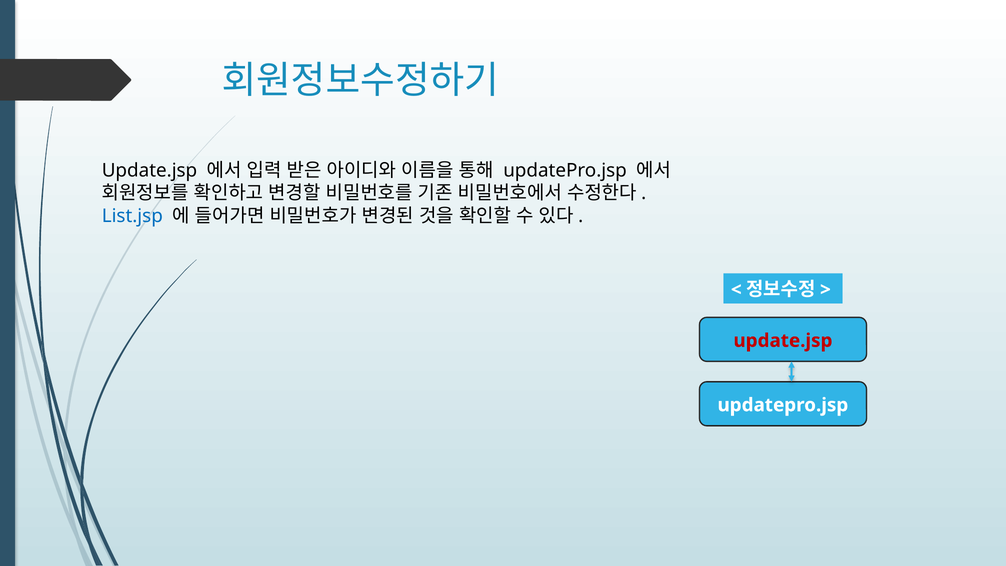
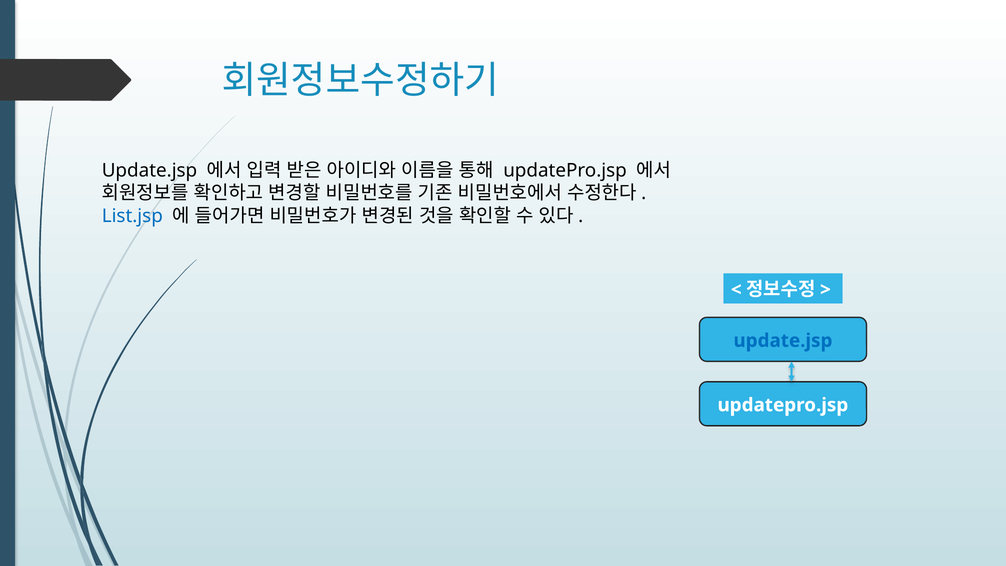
update.jsp at (783, 341) colour: red -> blue
